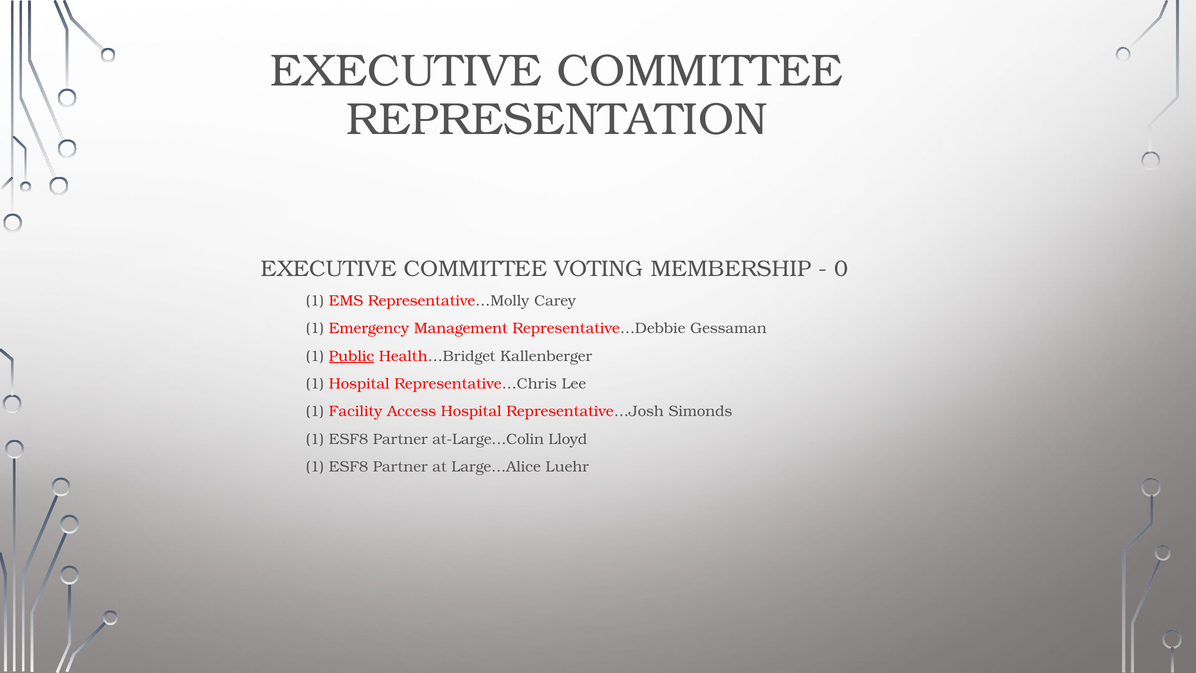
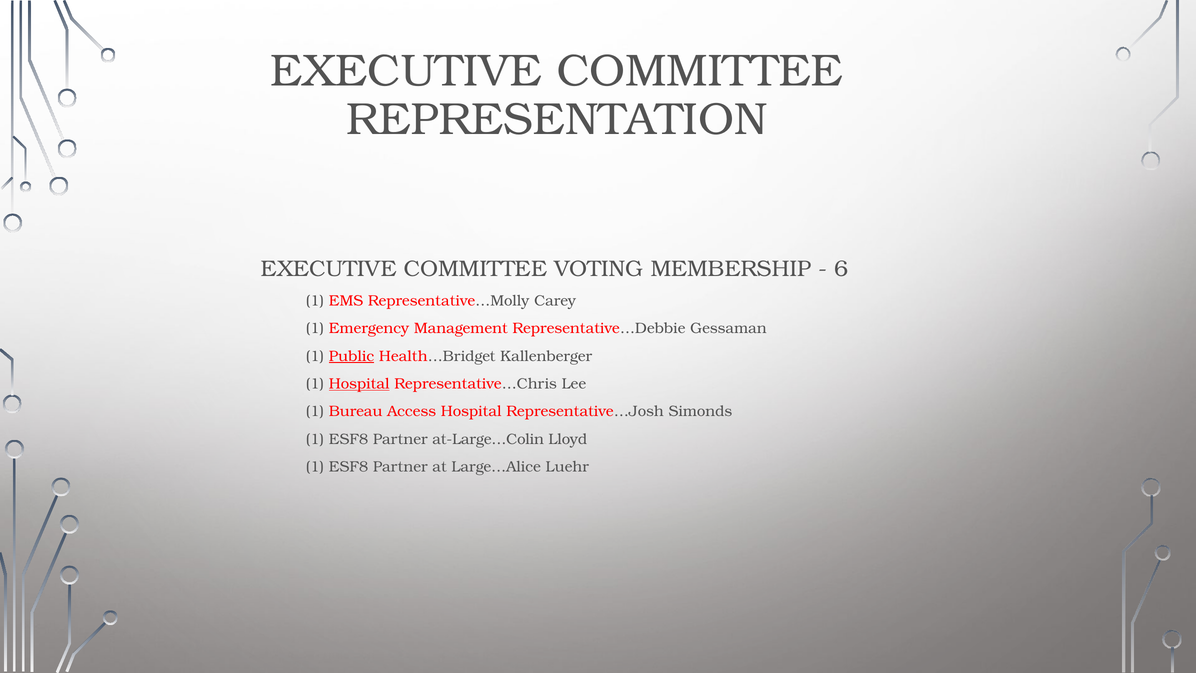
0: 0 -> 6
Hospital at (359, 384) underline: none -> present
Facility: Facility -> Bureau
